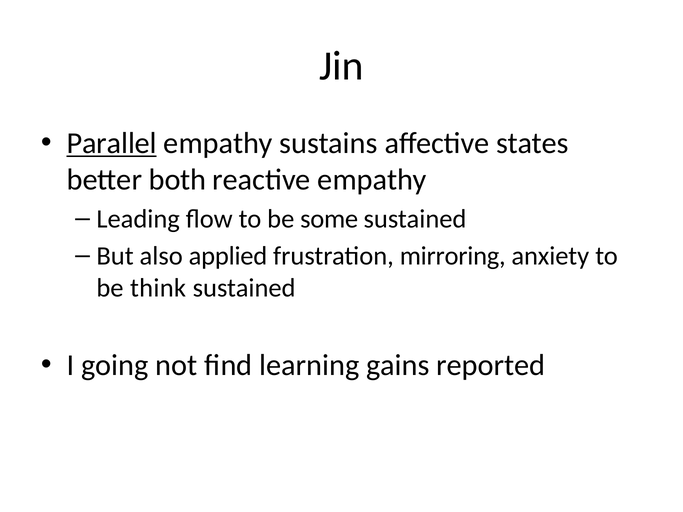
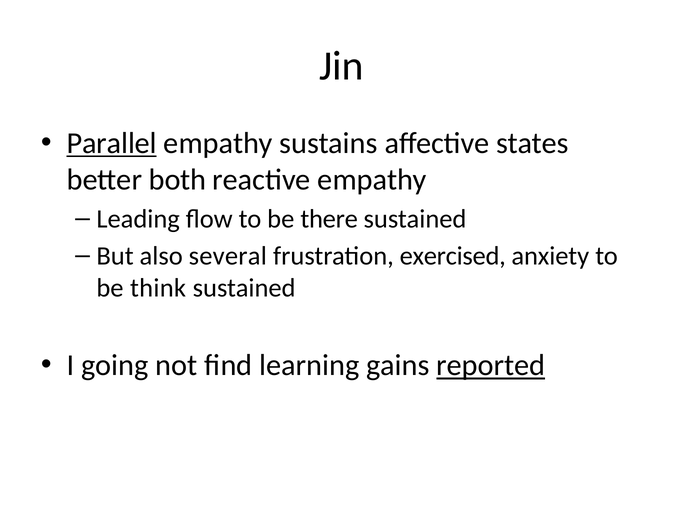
some: some -> there
applied: applied -> several
mirroring: mirroring -> exercised
reported underline: none -> present
